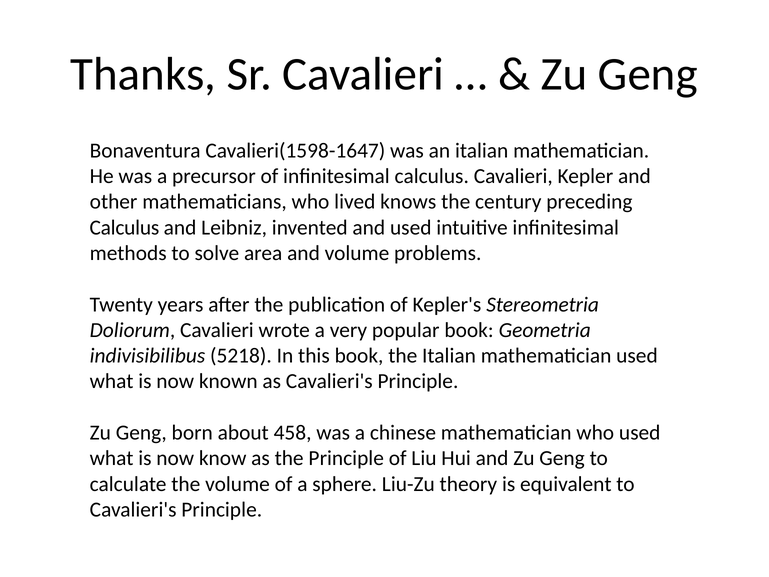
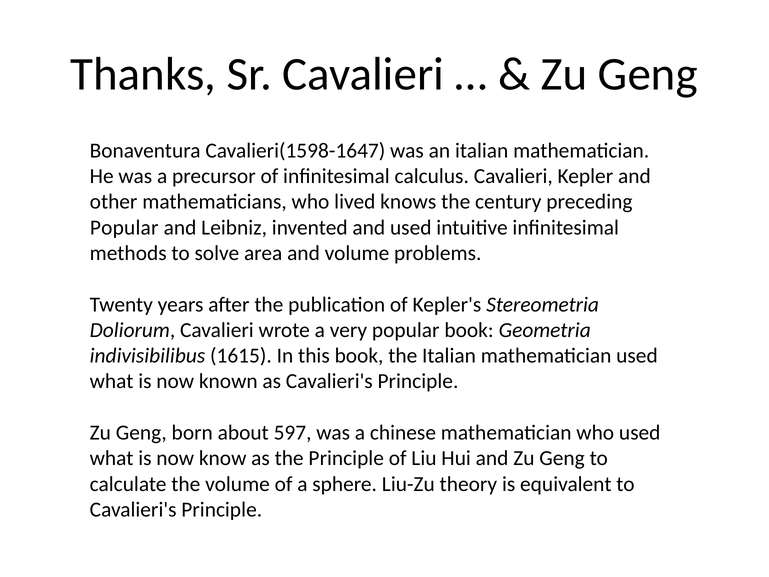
Calculus at (124, 227): Calculus -> Popular
5218: 5218 -> 1615
458: 458 -> 597
